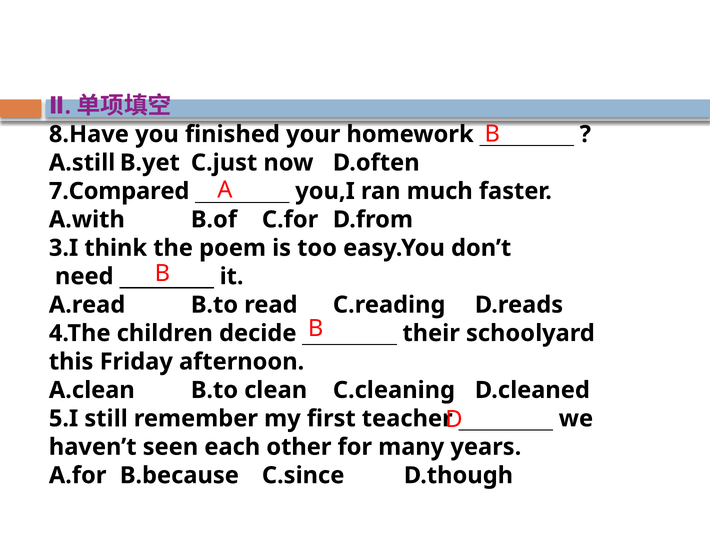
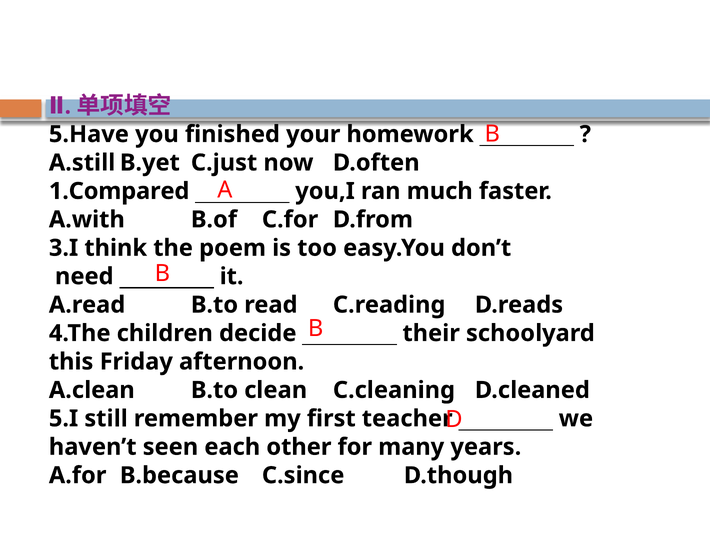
8.Have: 8.Have -> 5.Have
7.Compared: 7.Compared -> 1.Compared
